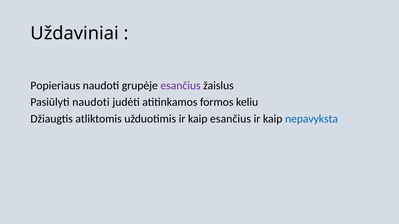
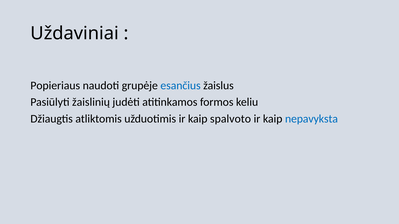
esančius at (181, 86) colour: purple -> blue
Pasiūlyti naudoti: naudoti -> žaislinių
kaip esančius: esančius -> spalvoto
